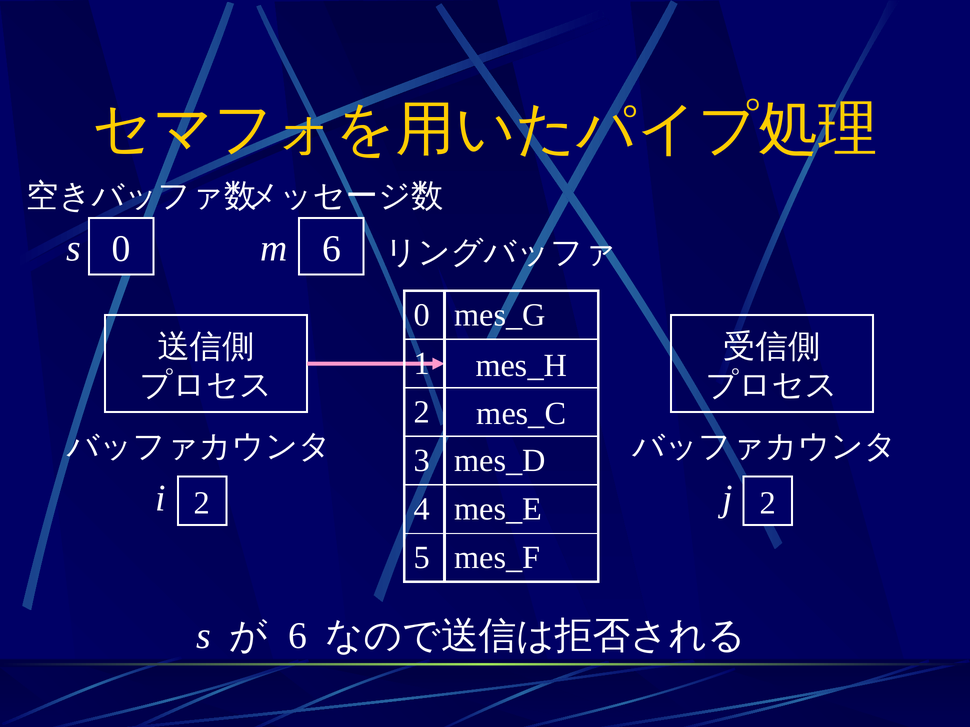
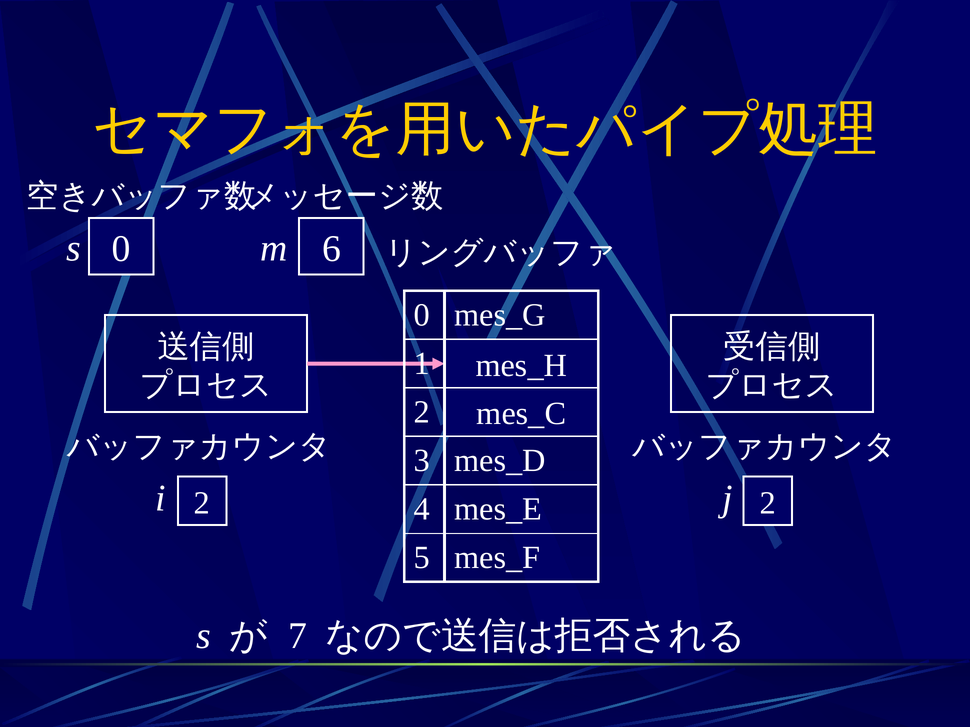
6 at (298, 636): 6 -> 7
